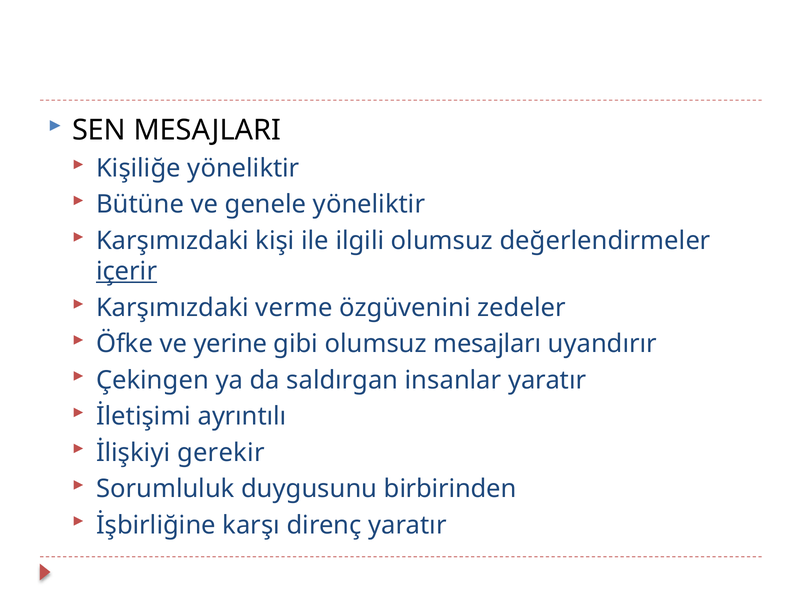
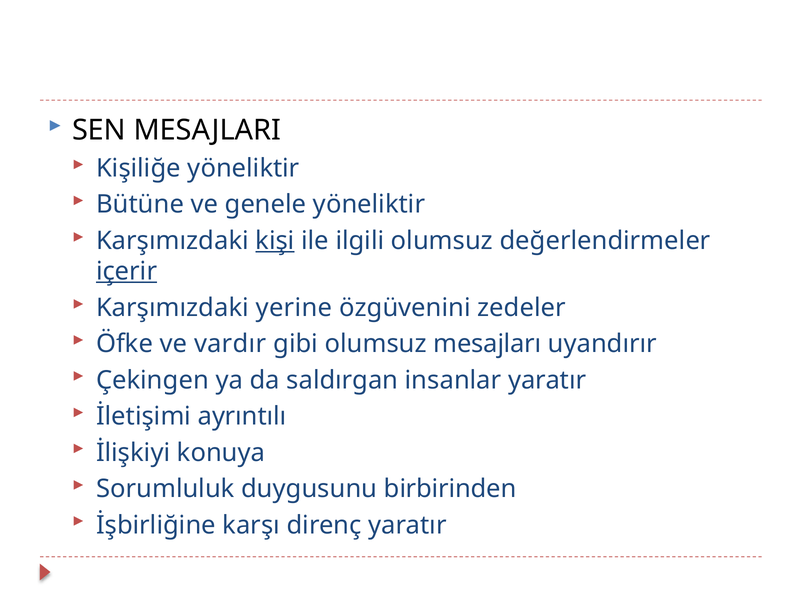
kişi underline: none -> present
verme: verme -> yerine
yerine: yerine -> vardır
gerekir: gerekir -> konuya
